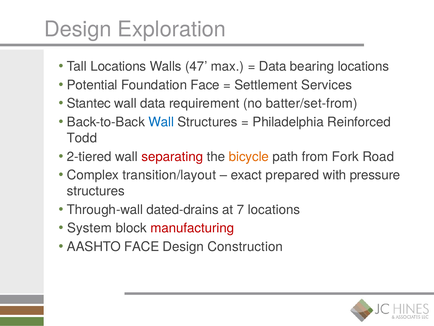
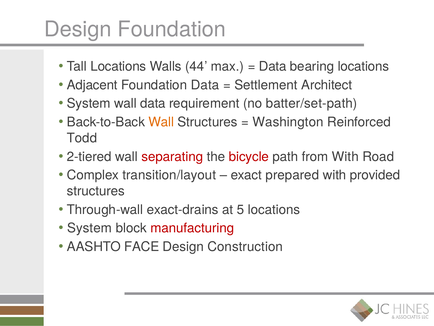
Design Exploration: Exploration -> Foundation
47: 47 -> 44
Potential: Potential -> Adjacent
Foundation Face: Face -> Data
Services: Services -> Architect
Stantec at (89, 103): Stantec -> System
batter/set-from: batter/set-from -> batter/set-path
Wall at (161, 122) colour: blue -> orange
Philadelphia: Philadelphia -> Washington
bicycle colour: orange -> red
from Fork: Fork -> With
pressure: pressure -> provided
dated-drains: dated-drains -> exact-drains
7: 7 -> 5
